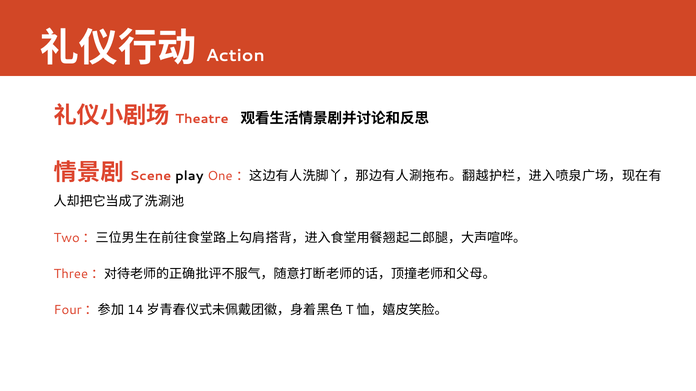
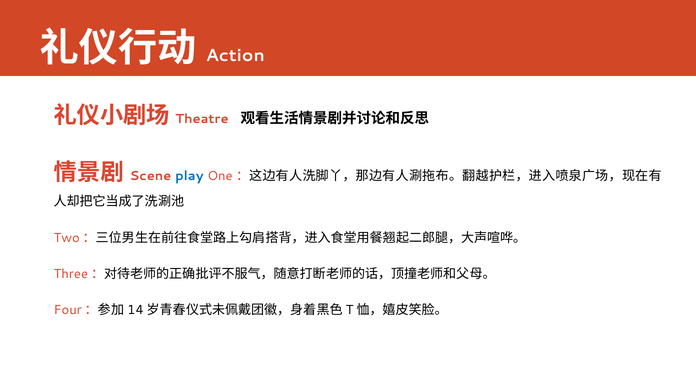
play colour: black -> blue
